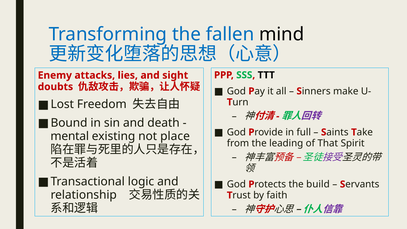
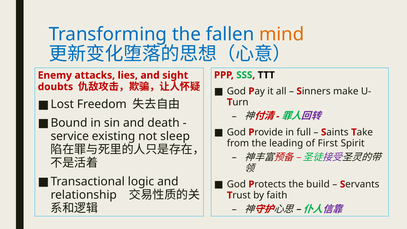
mind colour: black -> orange
mental: mental -> service
place: place -> sleep
That: That -> First
